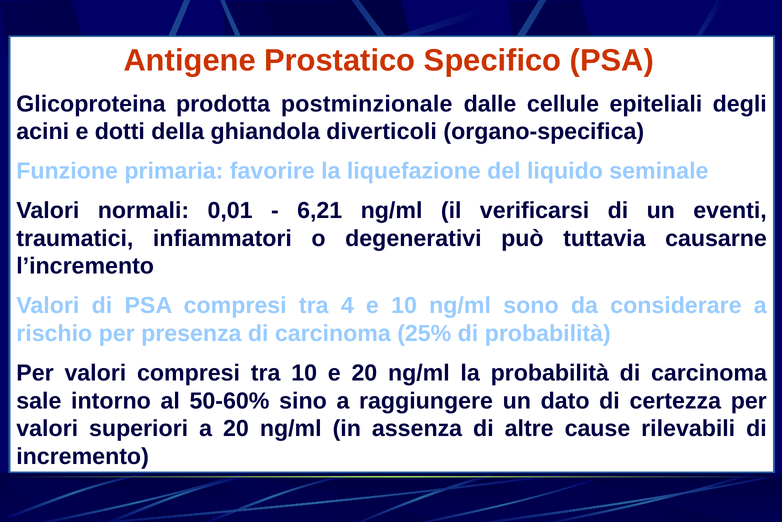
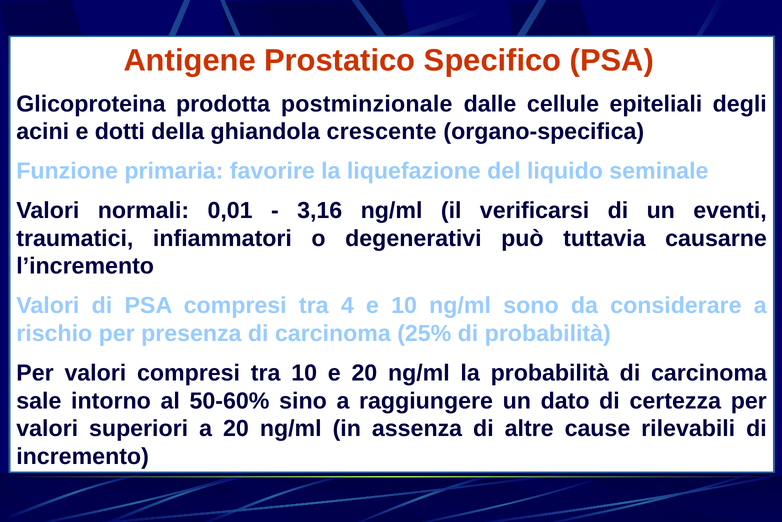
diverticoli: diverticoli -> crescente
6,21: 6,21 -> 3,16
